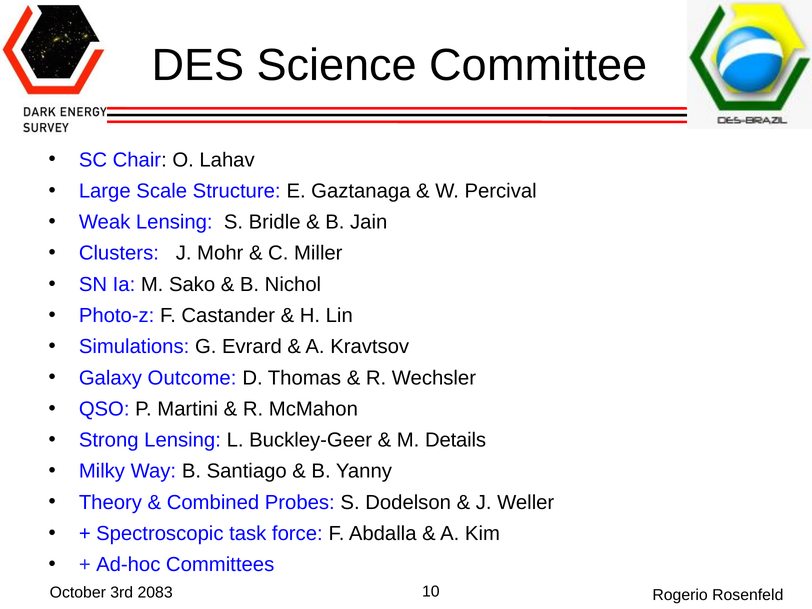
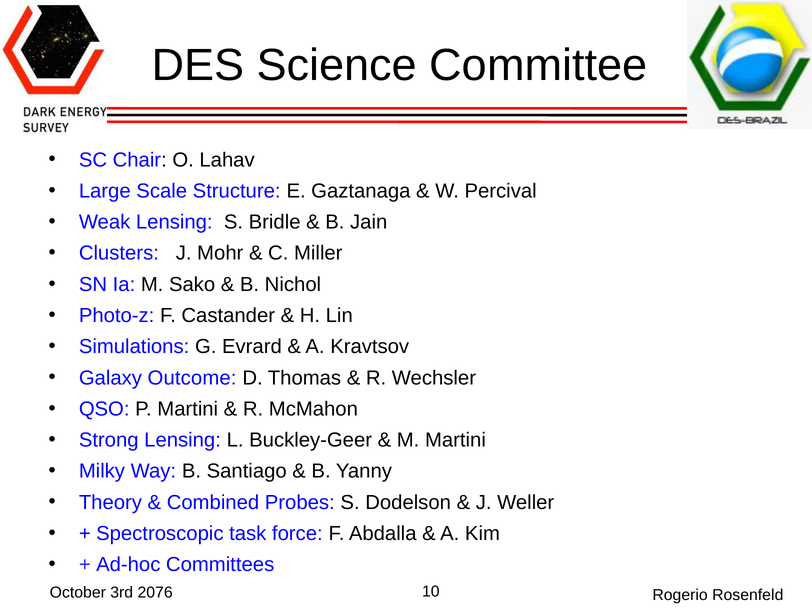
M Details: Details -> Martini
2083: 2083 -> 2076
